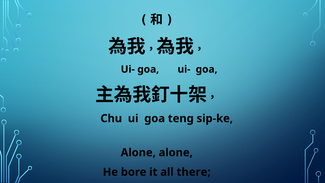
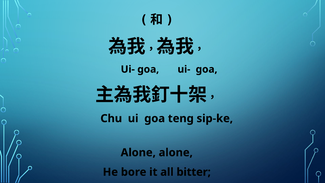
there: there -> bitter
